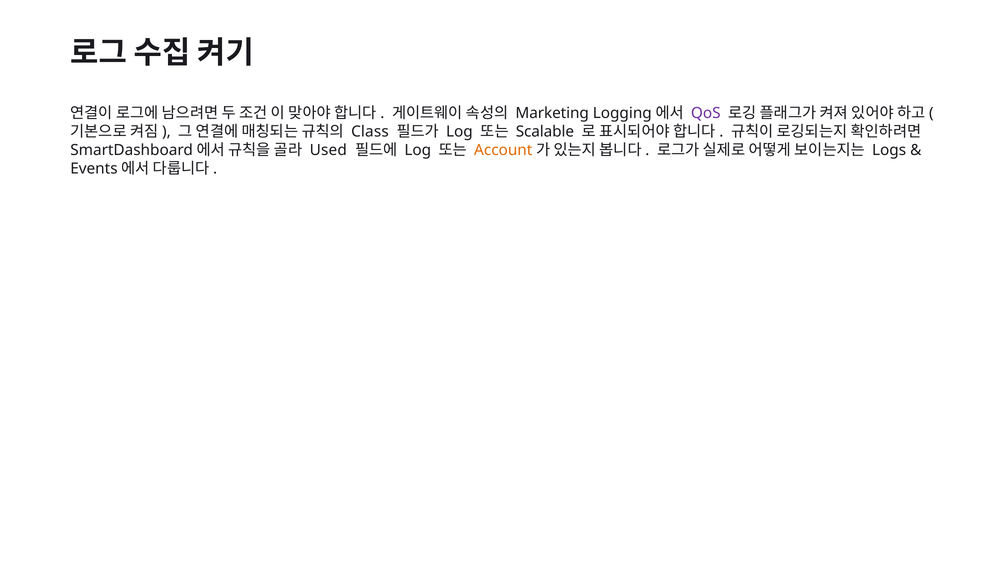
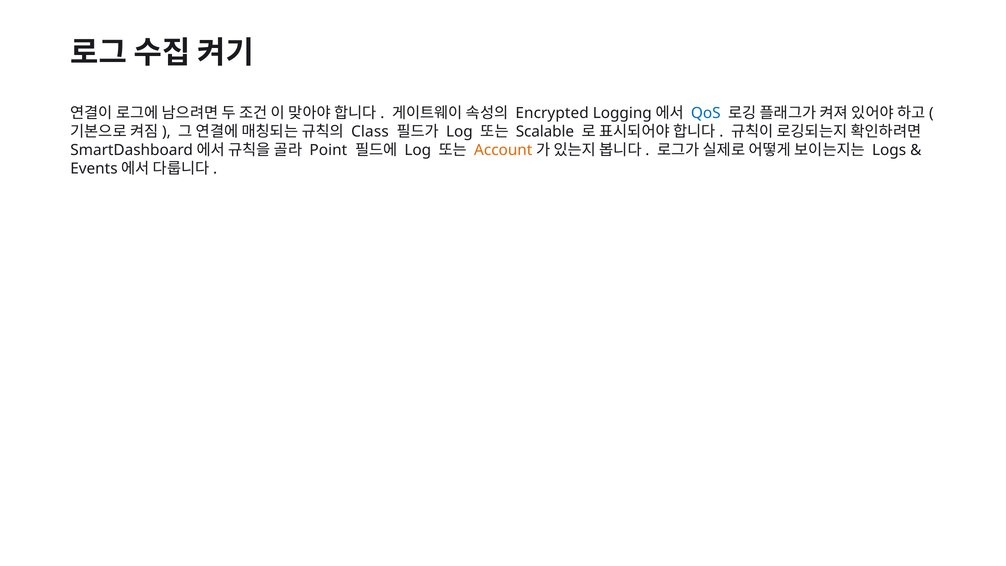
Marketing: Marketing -> Encrypted
QoS colour: purple -> blue
Used: Used -> Point
